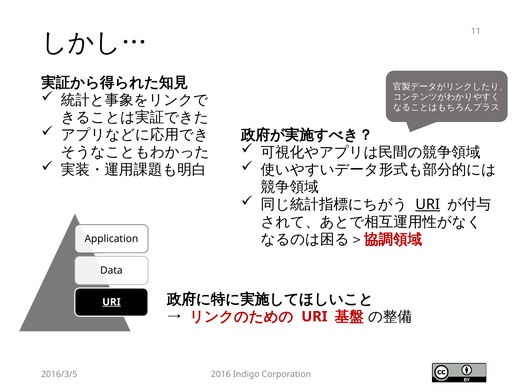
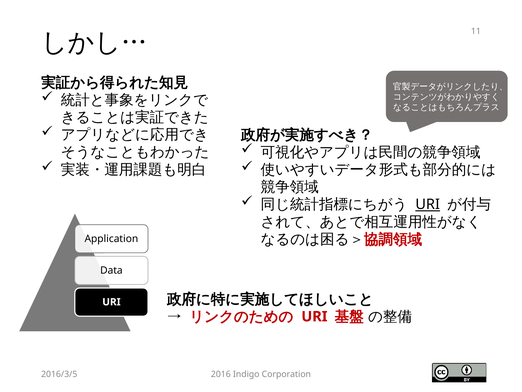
URI at (111, 302) underline: present -> none
